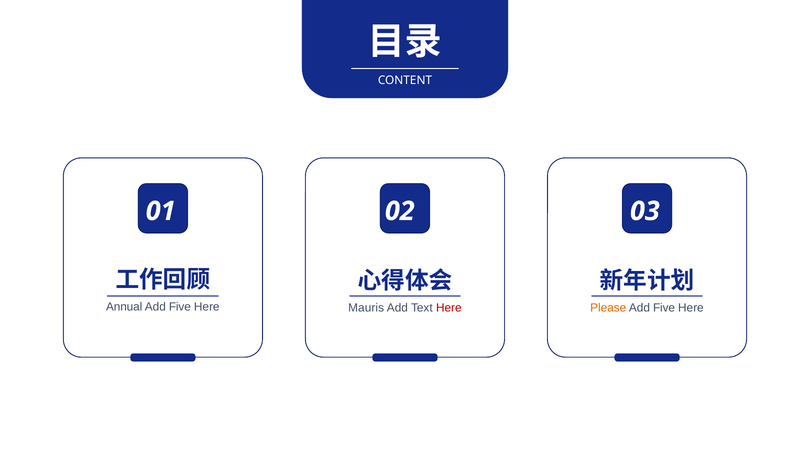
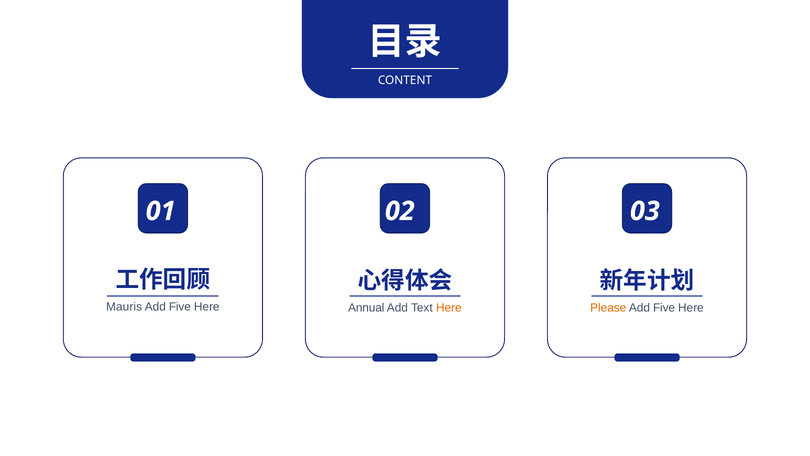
Annual: Annual -> Mauris
Mauris: Mauris -> Annual
Here at (449, 308) colour: red -> orange
